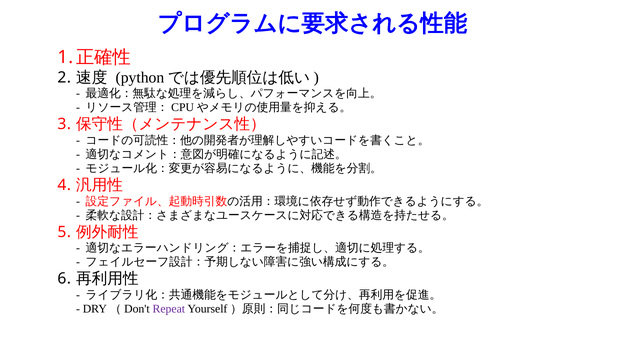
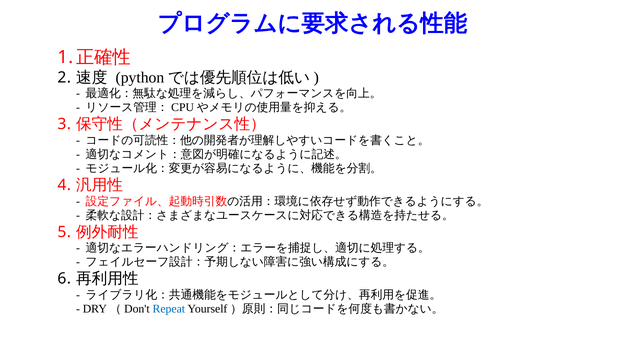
Repeat colour: purple -> blue
